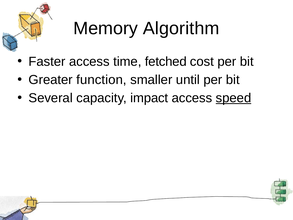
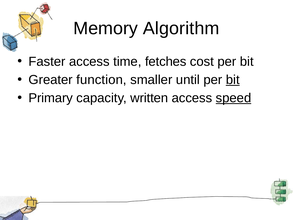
fetched: fetched -> fetches
bit at (233, 80) underline: none -> present
Several: Several -> Primary
impact: impact -> written
